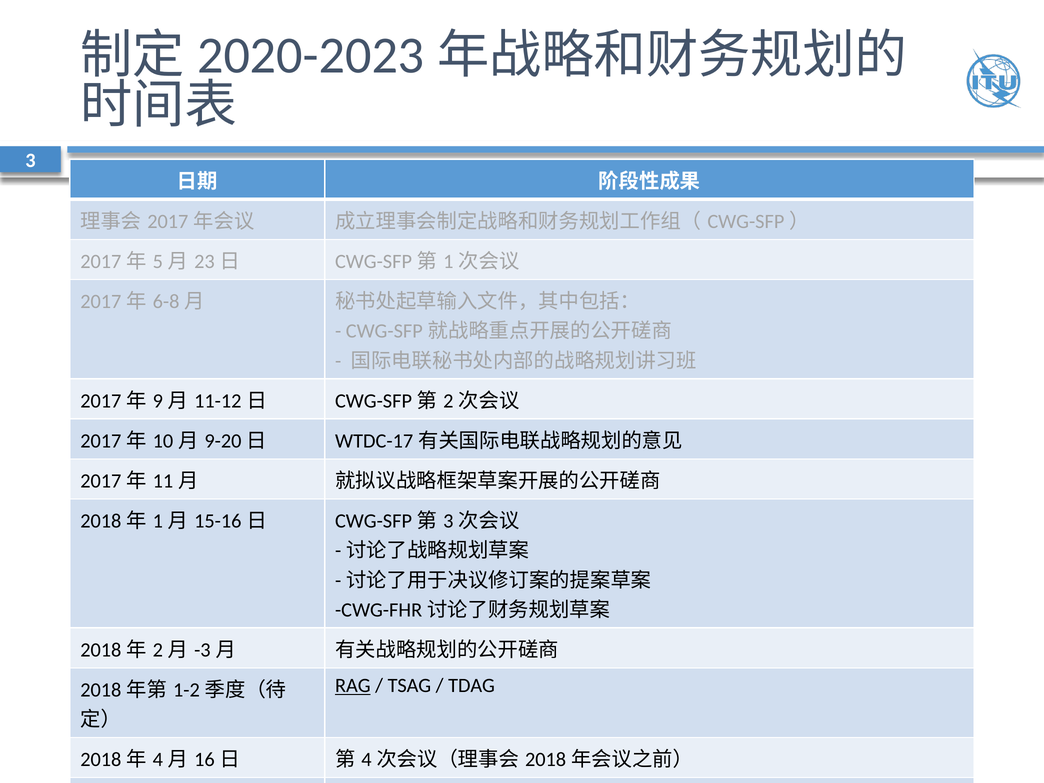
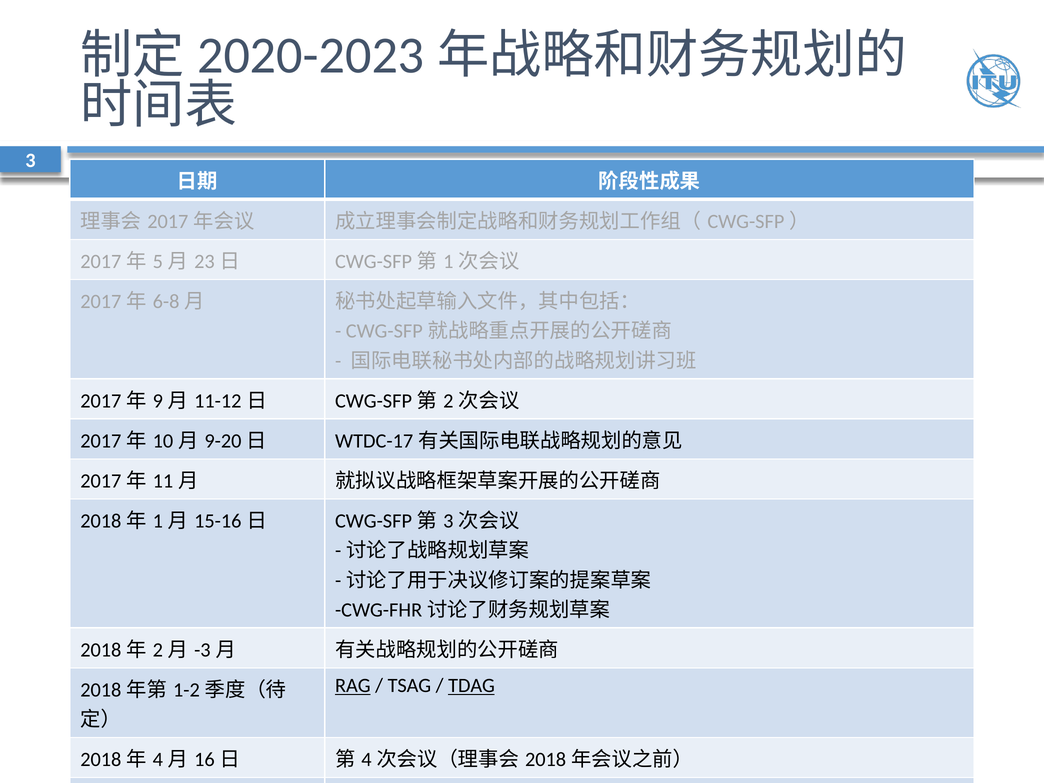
TDAG underline: none -> present
